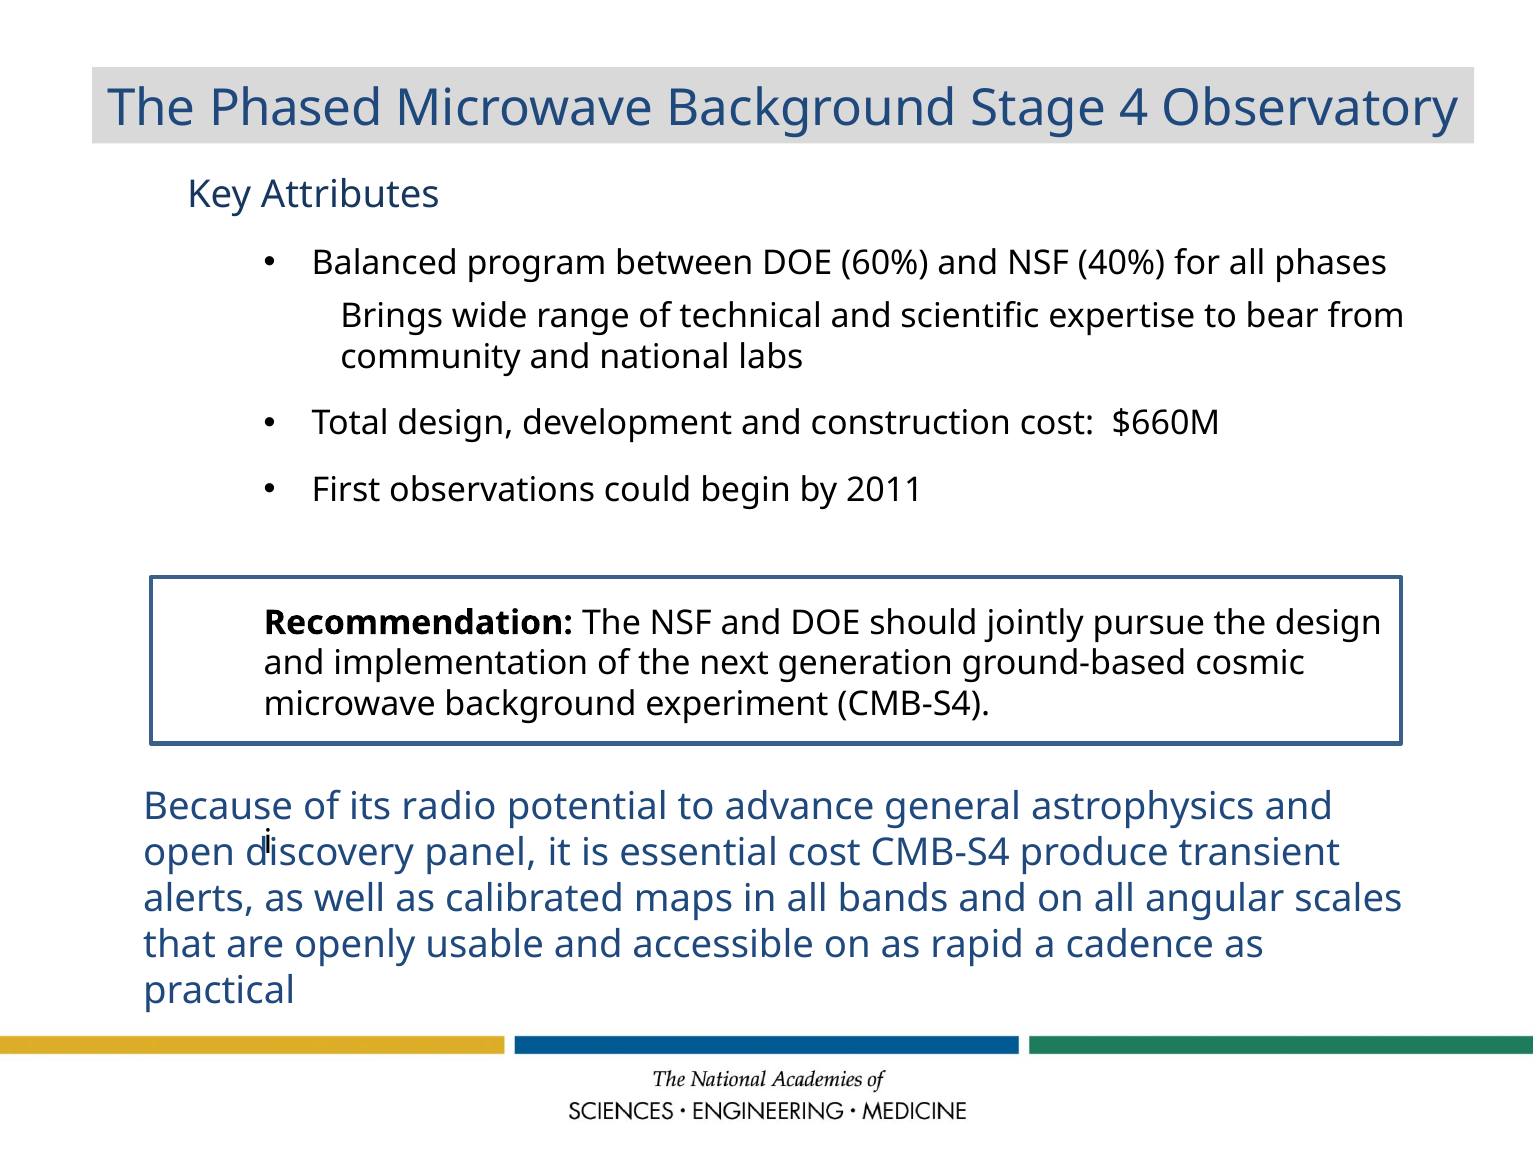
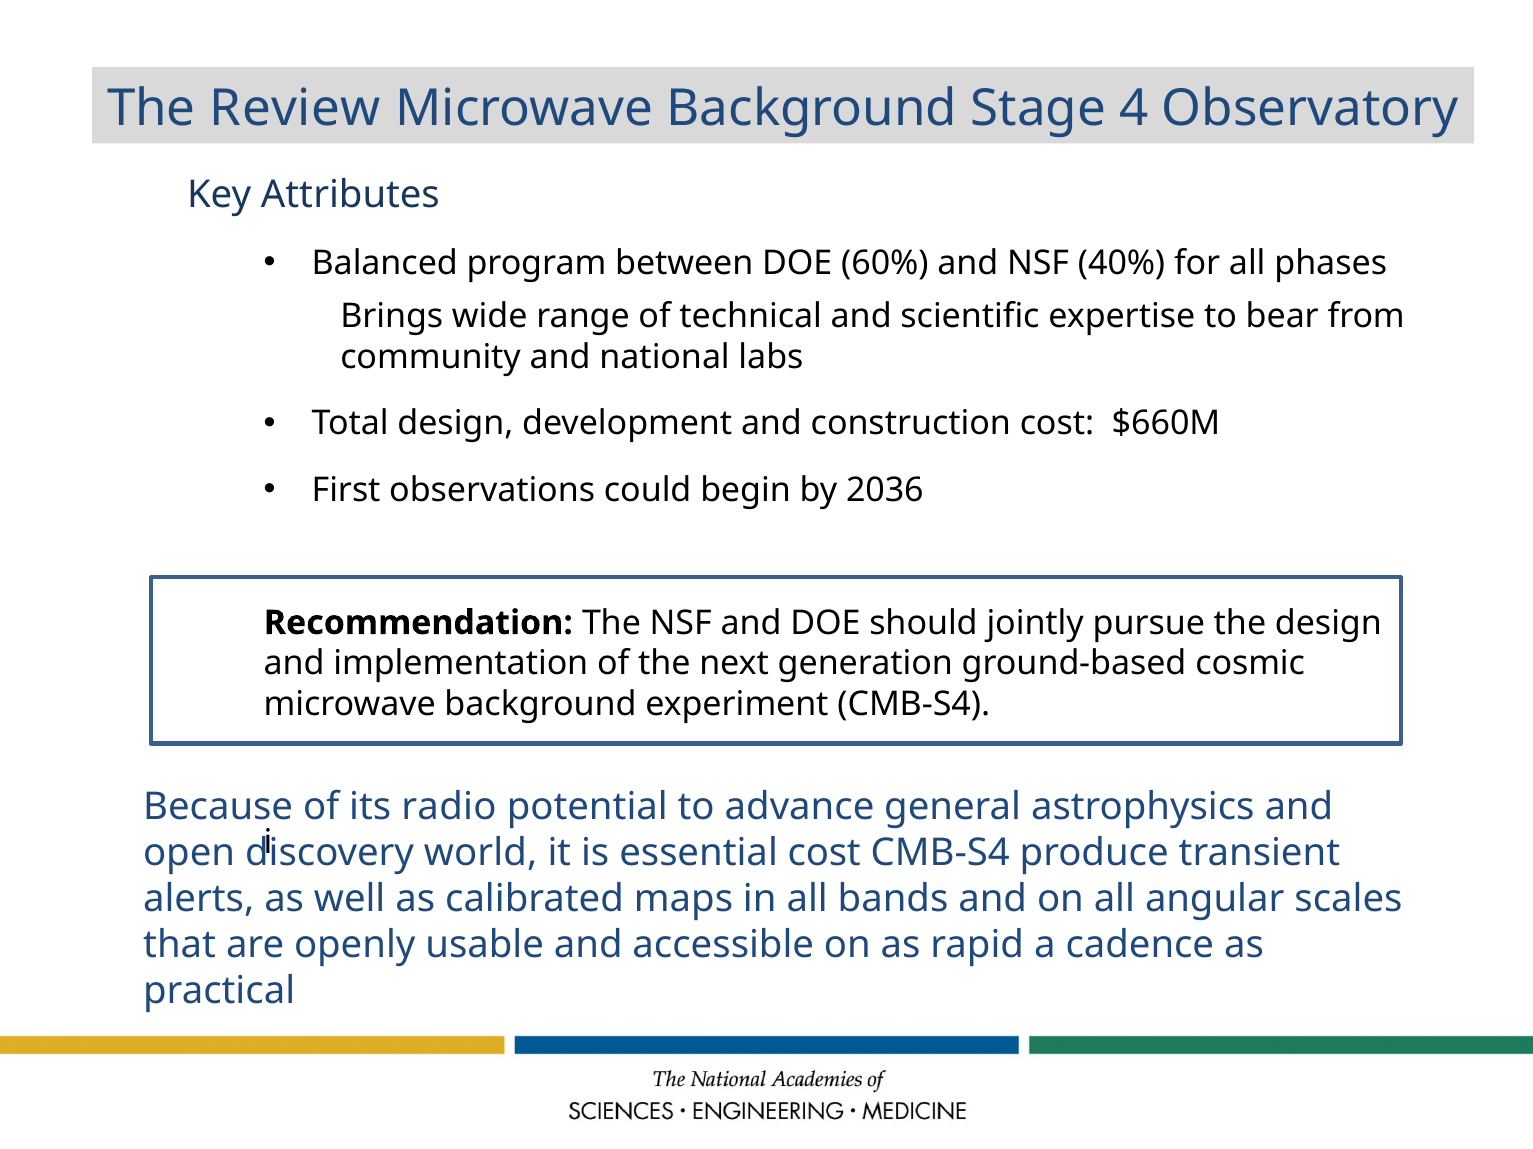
Phased: Phased -> Review
2011: 2011 -> 2036
panel: panel -> world
